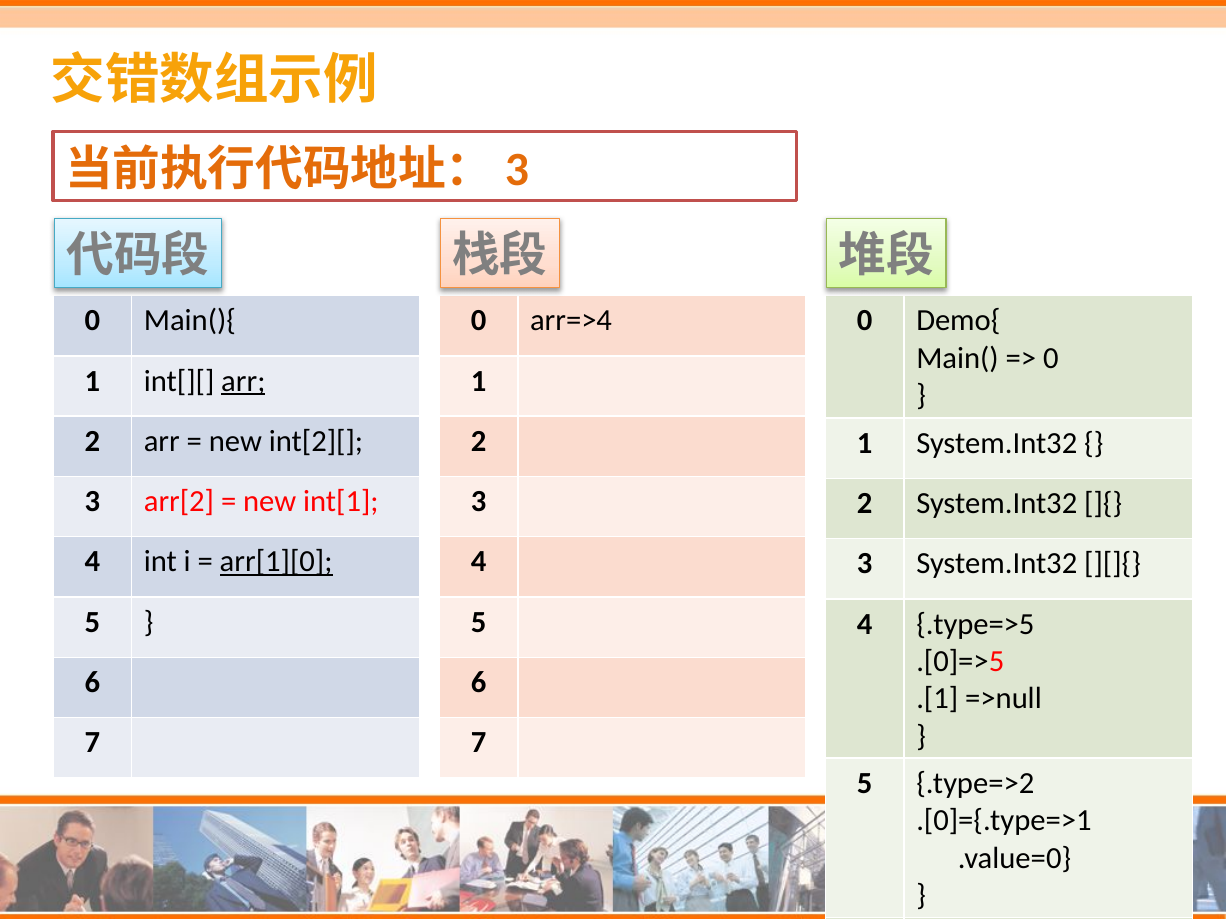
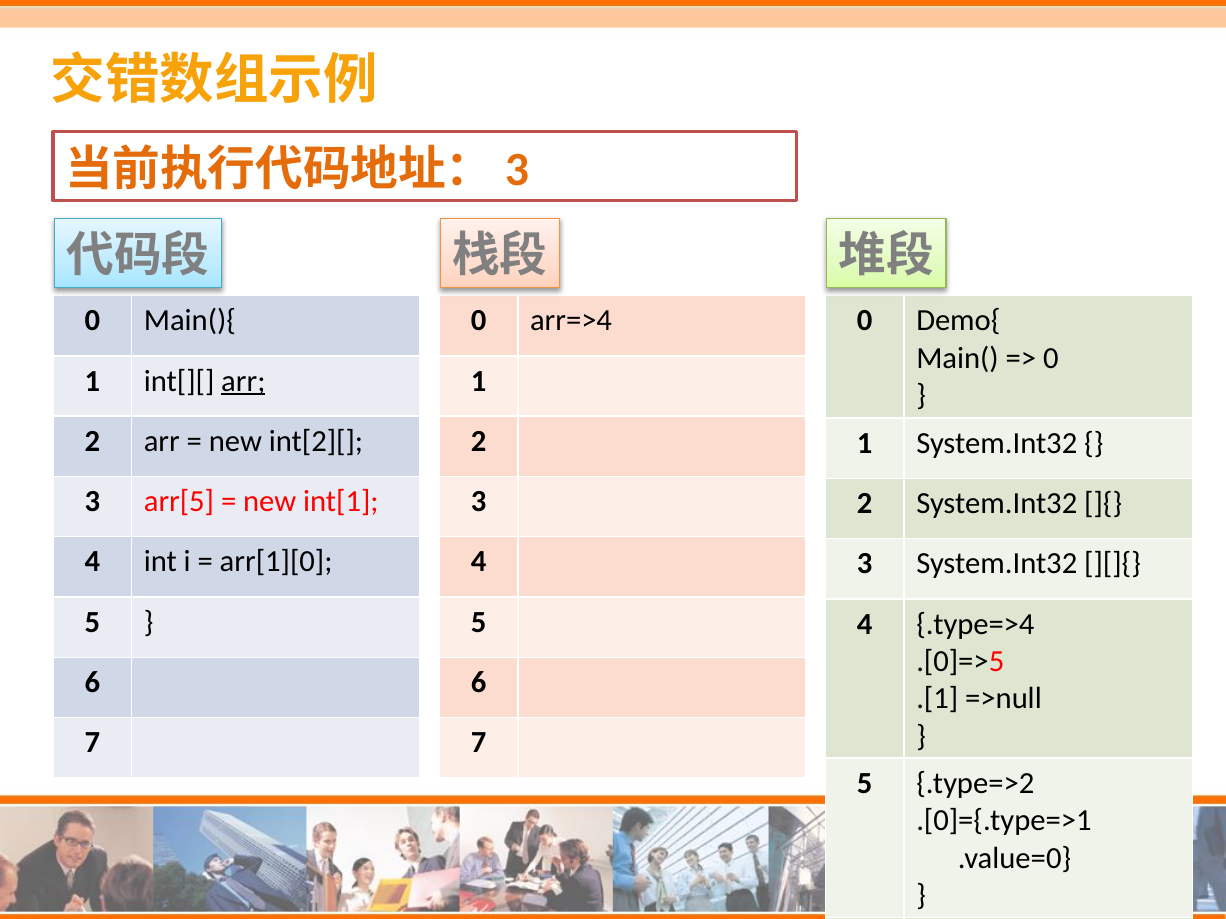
arr[2: arr[2 -> arr[5
arr[1][0 underline: present -> none
.type=>5: .type=>5 -> .type=>4
